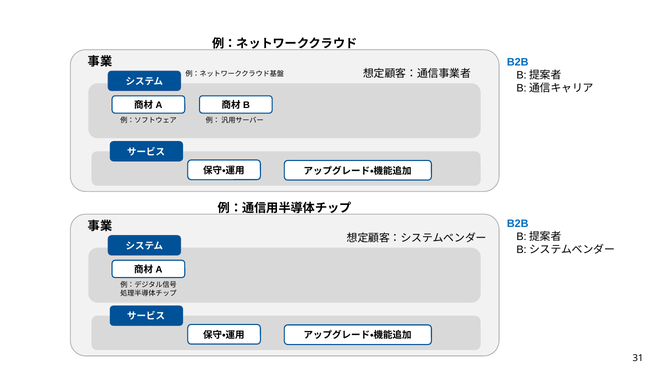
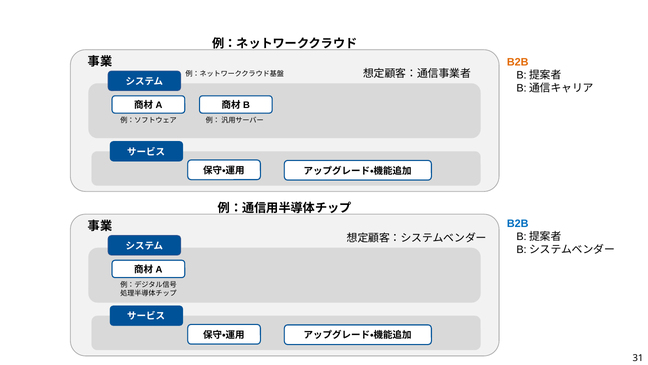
B2B at (518, 62) colour: blue -> orange
